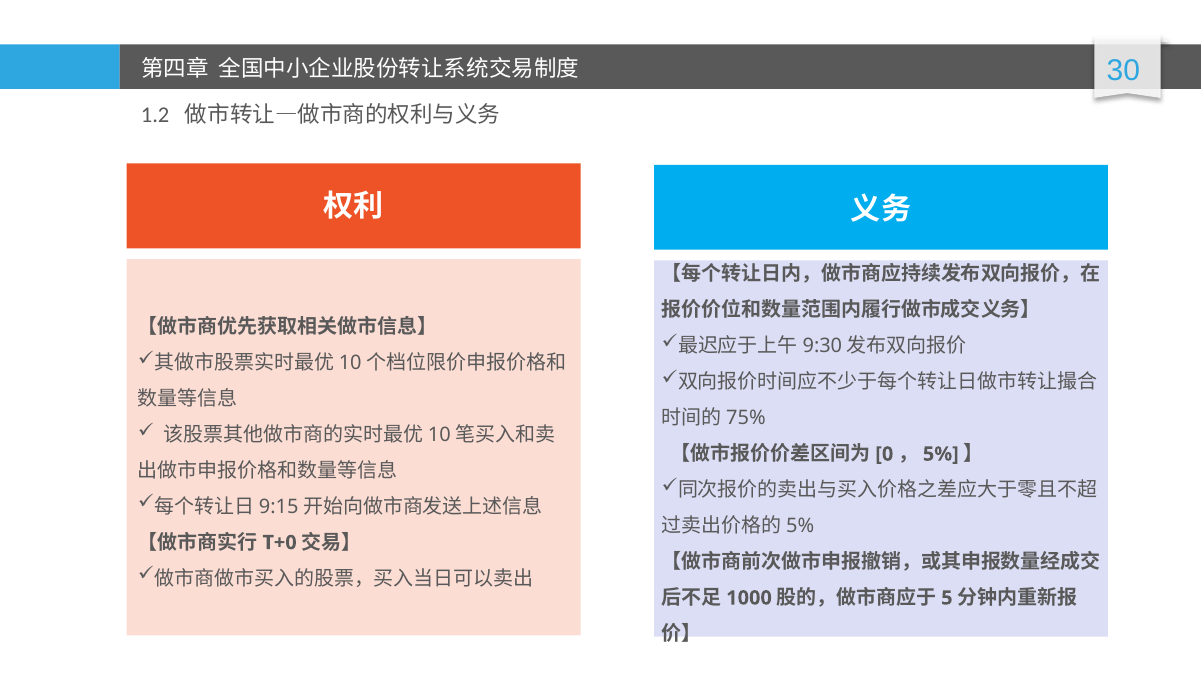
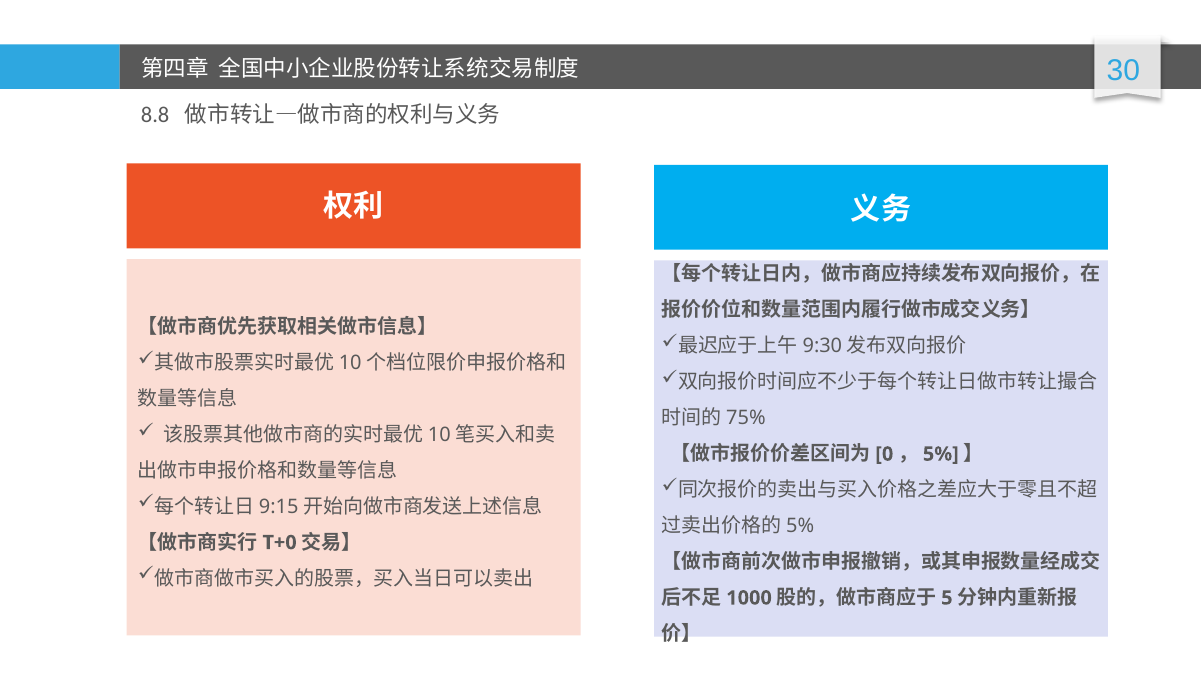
1.2: 1.2 -> 8.8
